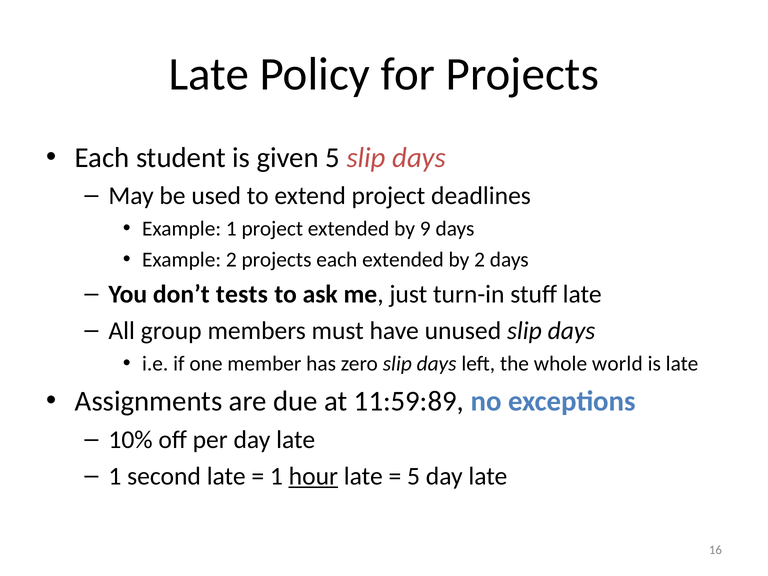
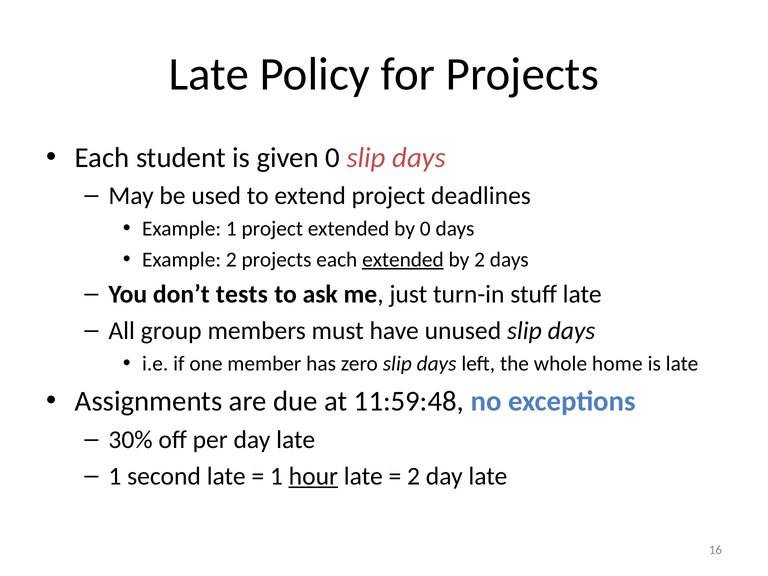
given 5: 5 -> 0
by 9: 9 -> 0
extended at (403, 260) underline: none -> present
world: world -> home
11:59:89: 11:59:89 -> 11:59:48
10%: 10% -> 30%
5 at (413, 476): 5 -> 2
